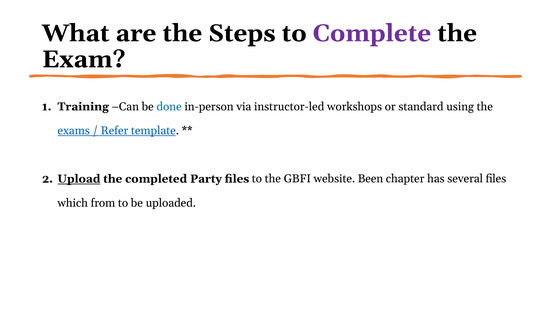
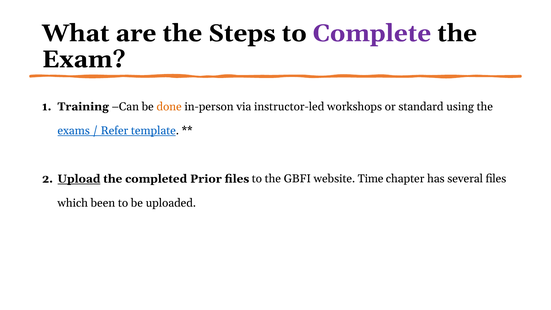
done colour: blue -> orange
Party: Party -> Prior
Been: Been -> Time
from: from -> been
